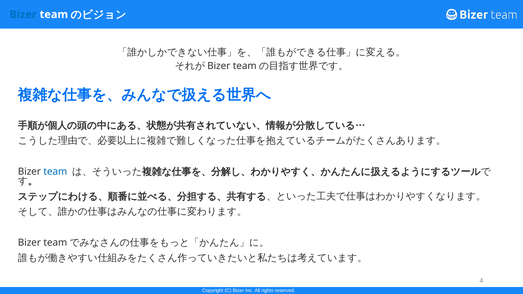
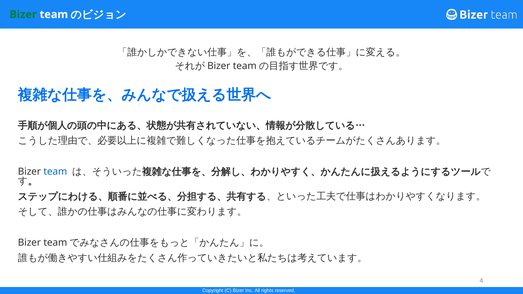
Bizer at (23, 14) colour: blue -> green
